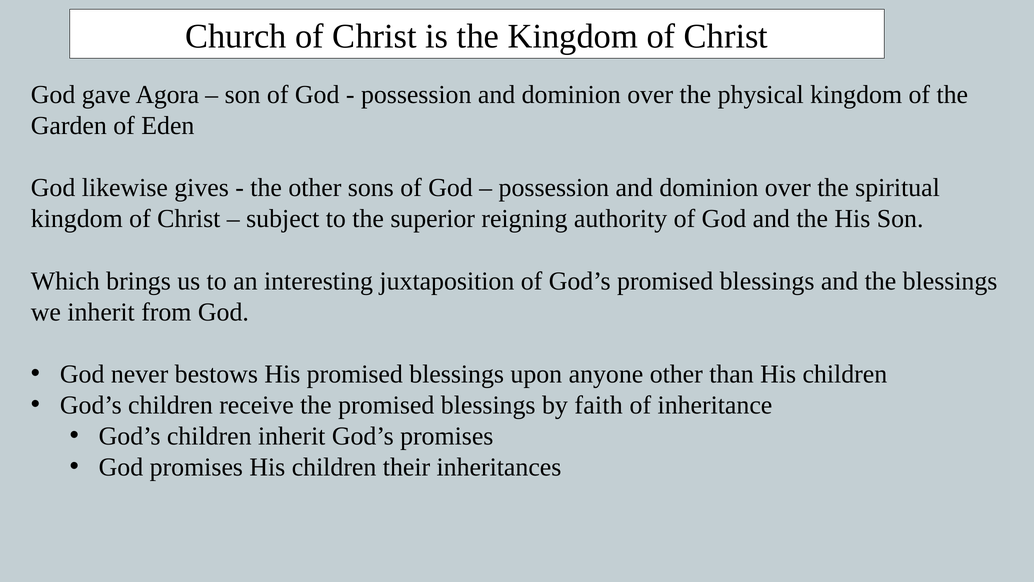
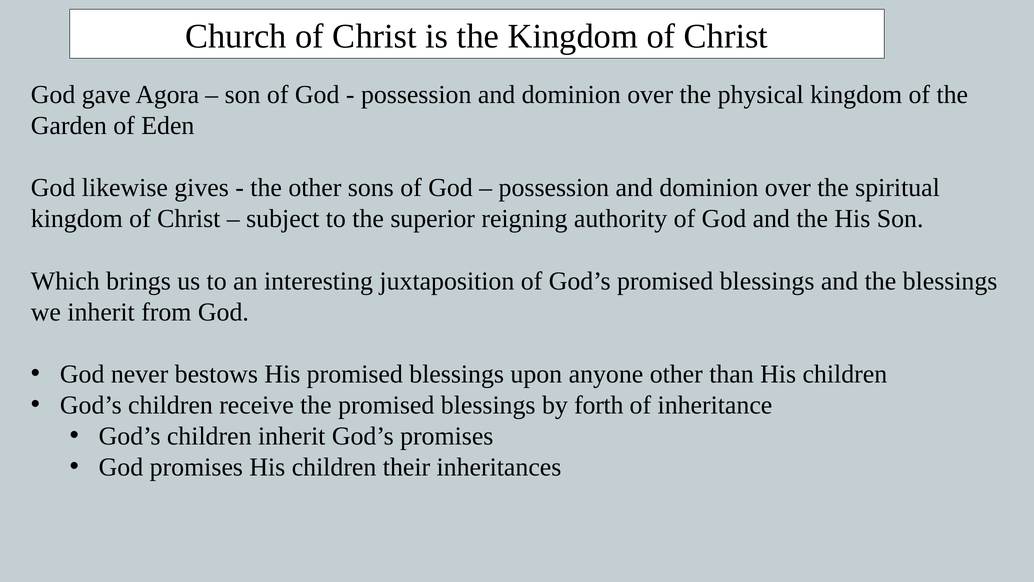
faith: faith -> forth
